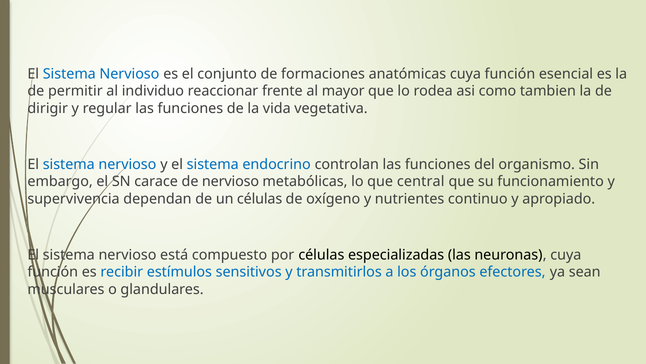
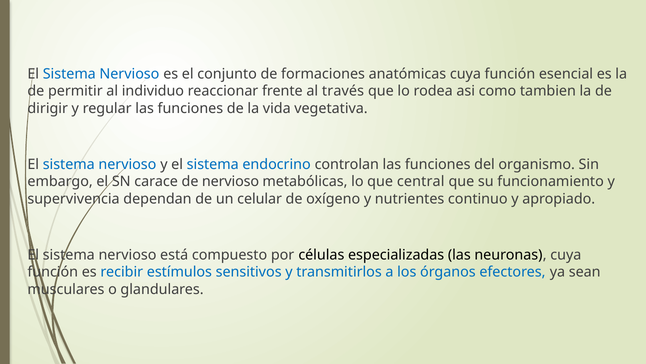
mayor: mayor -> través
un células: células -> celular
